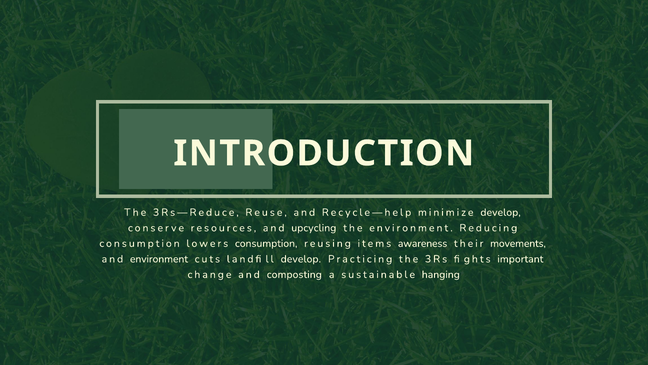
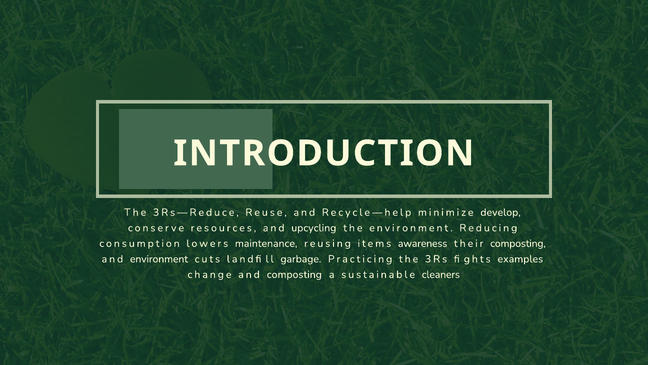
lowers consumption: consumption -> maintenance
their movements: movements -> composting
develop at (301, 259): develop -> garbage
important: important -> examples
hanging: hanging -> cleaners
